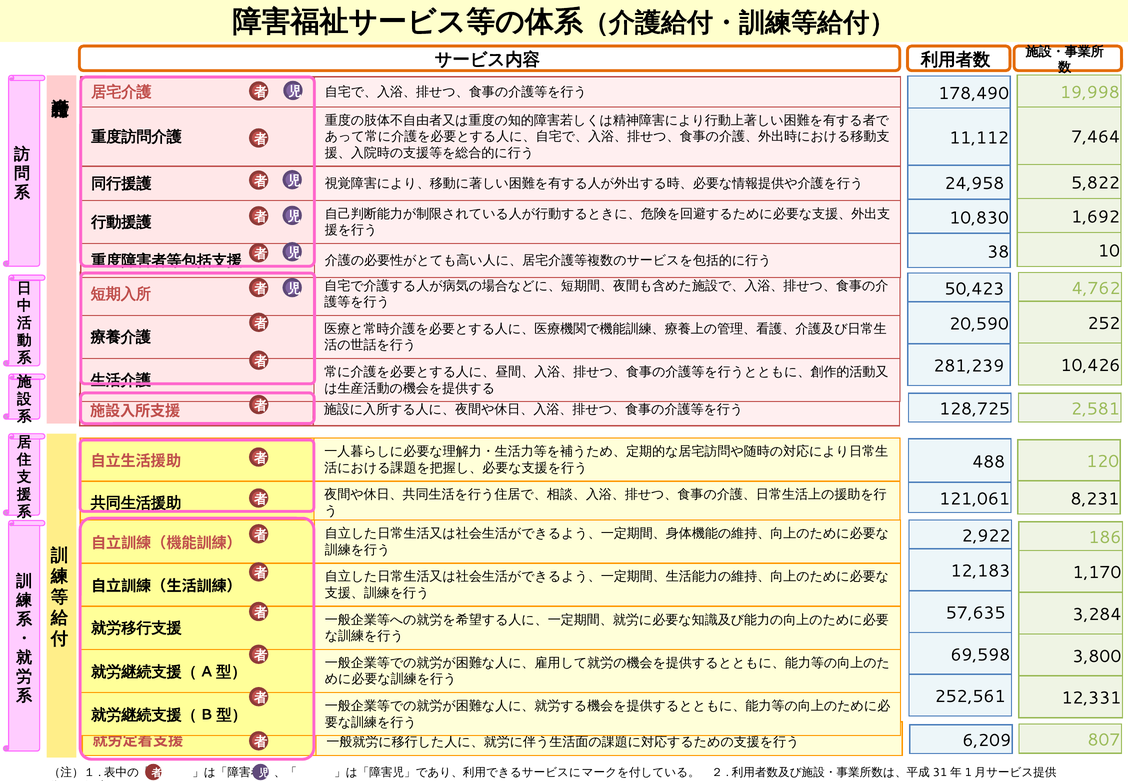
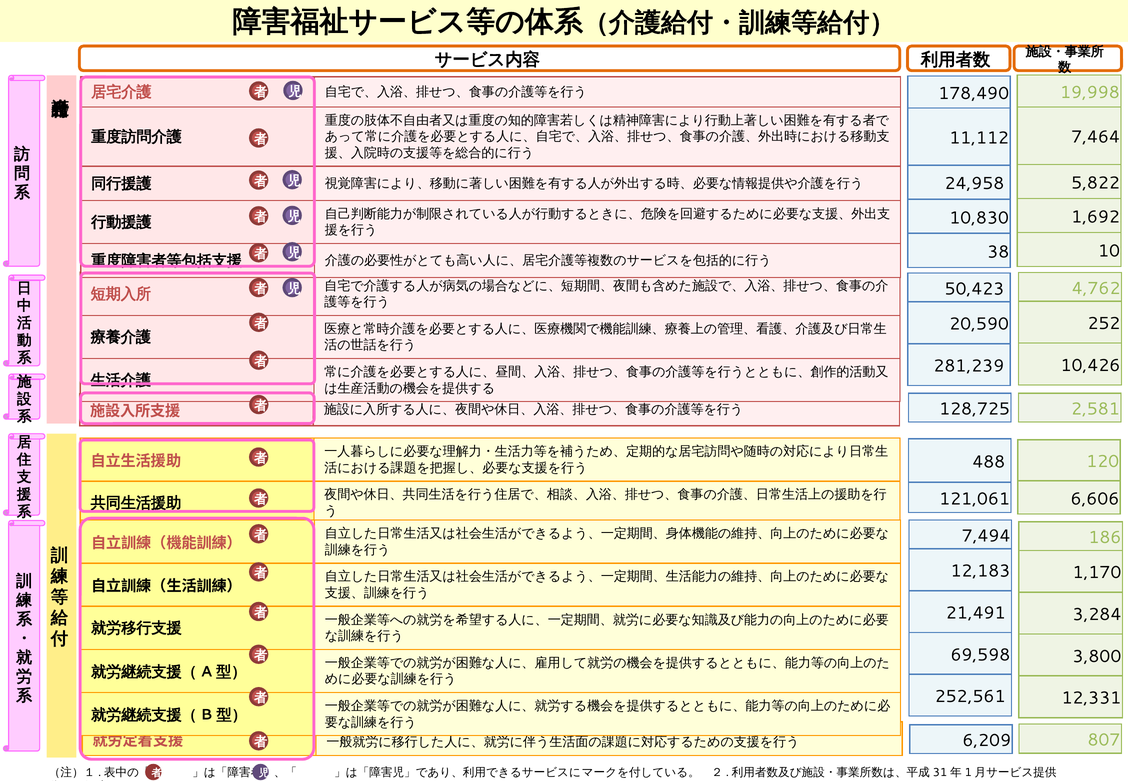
8,231: 8,231 -> 6,606
2,922: 2,922 -> 7,494
57,635: 57,635 -> 21,491
